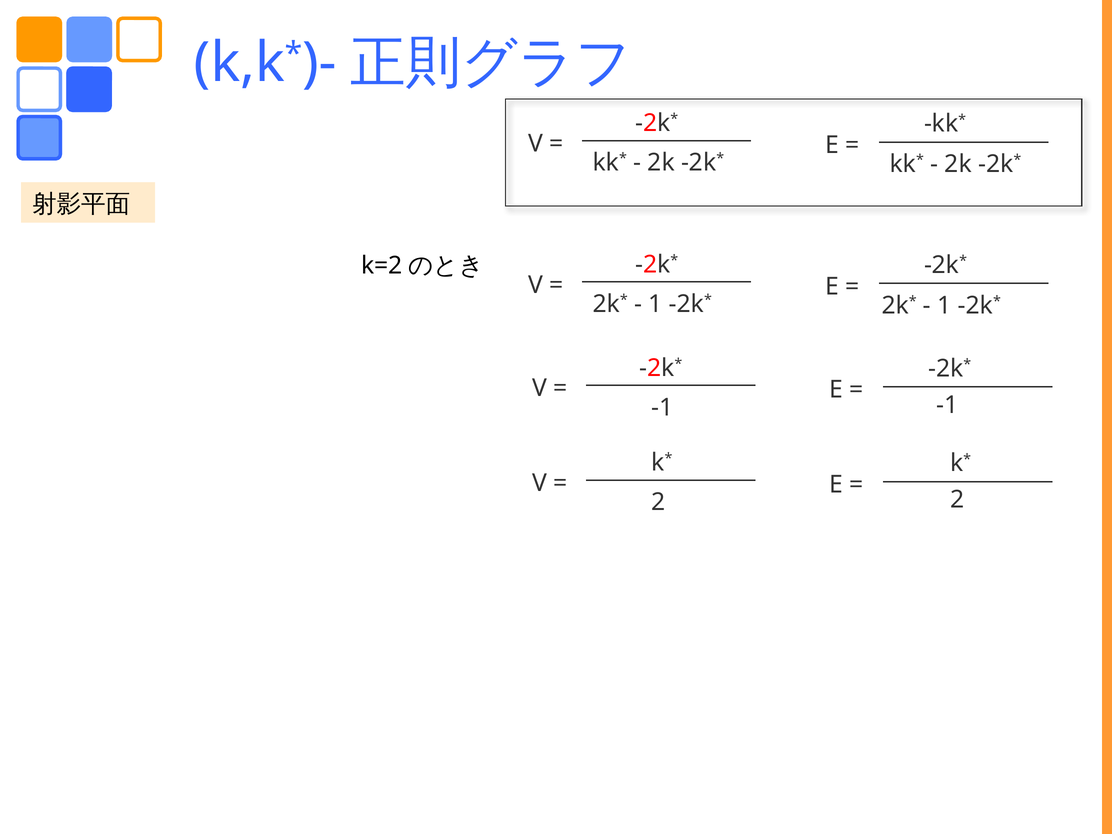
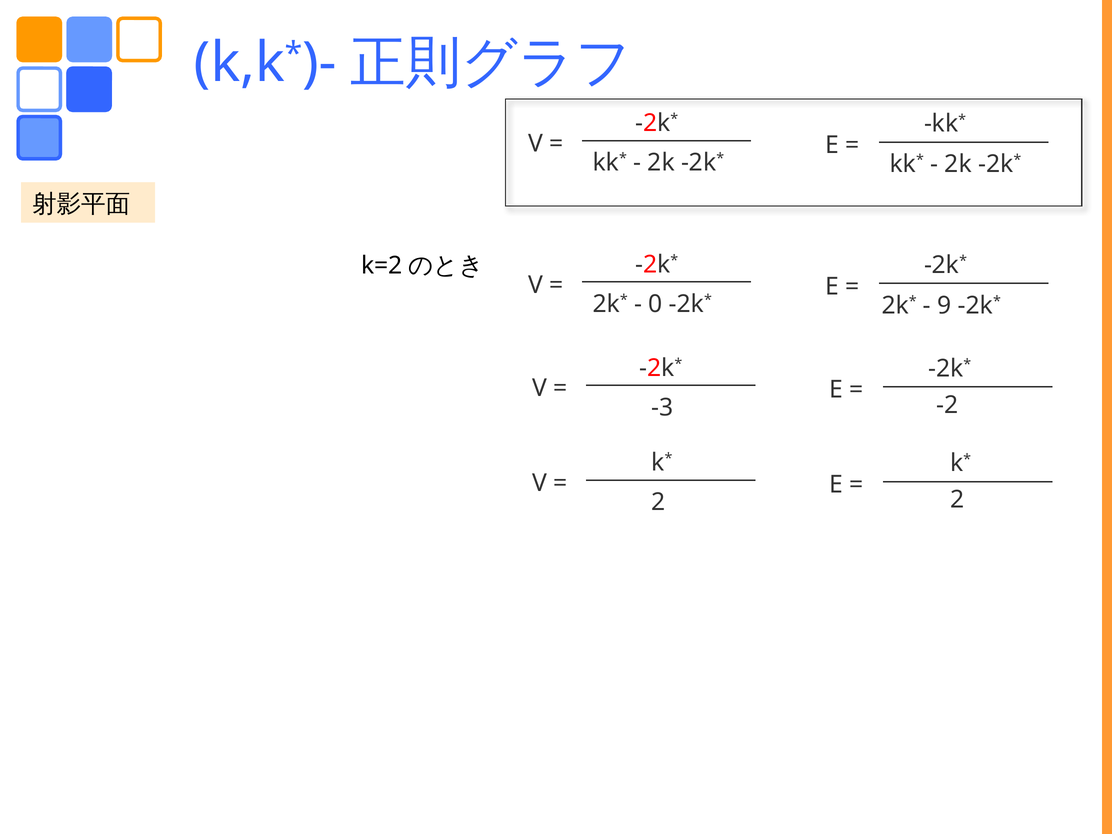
1 at (655, 304): 1 -> 0
1 at (944, 305): 1 -> 9
-1 at (947, 405): -1 -> -2
-1 at (662, 407): -1 -> -3
